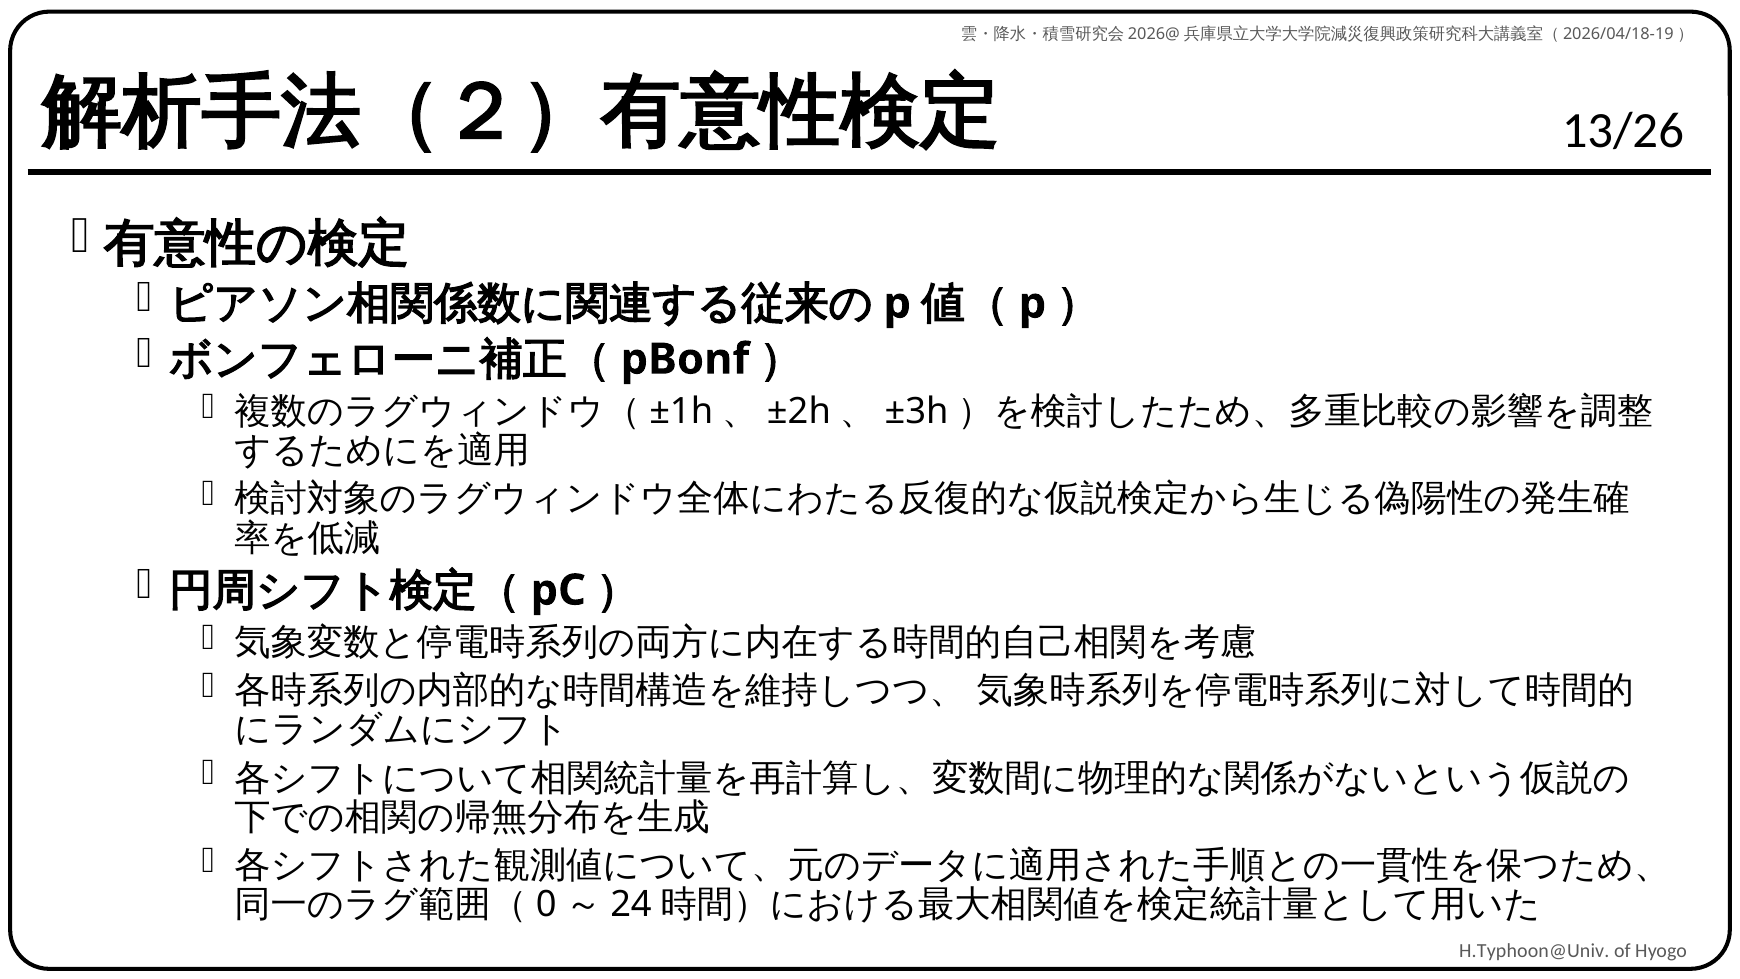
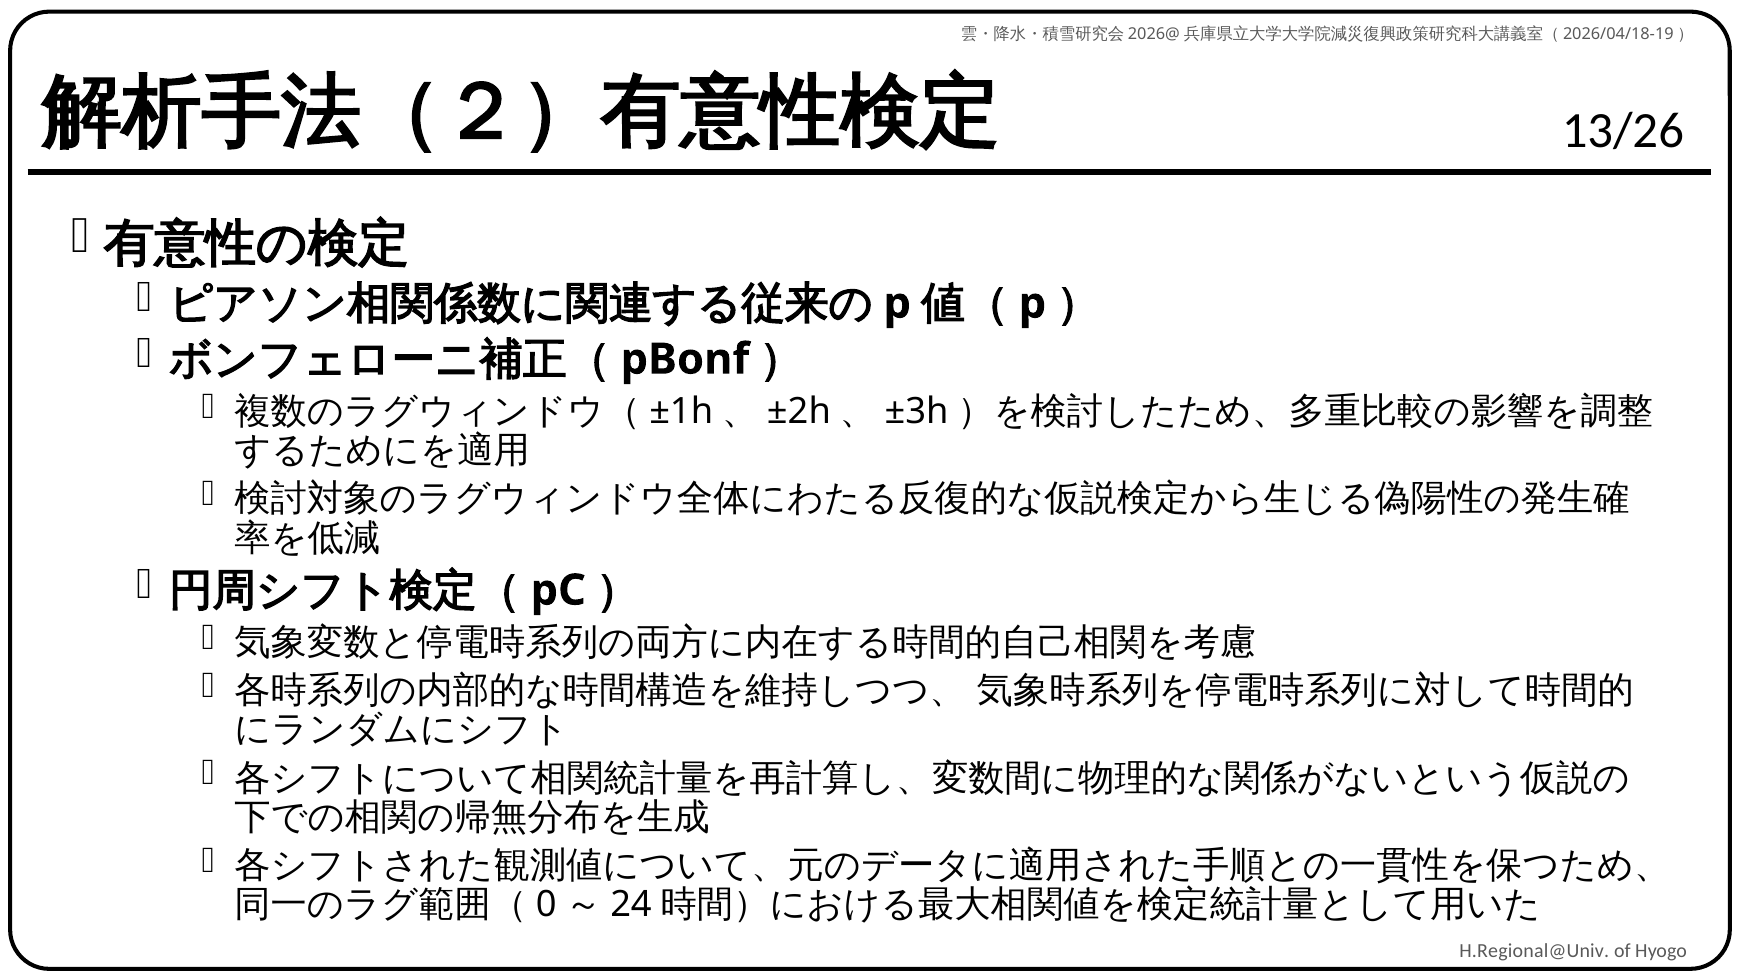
H.Typhoon@Univ: H.Typhoon@Univ -> H.Regional@Univ
